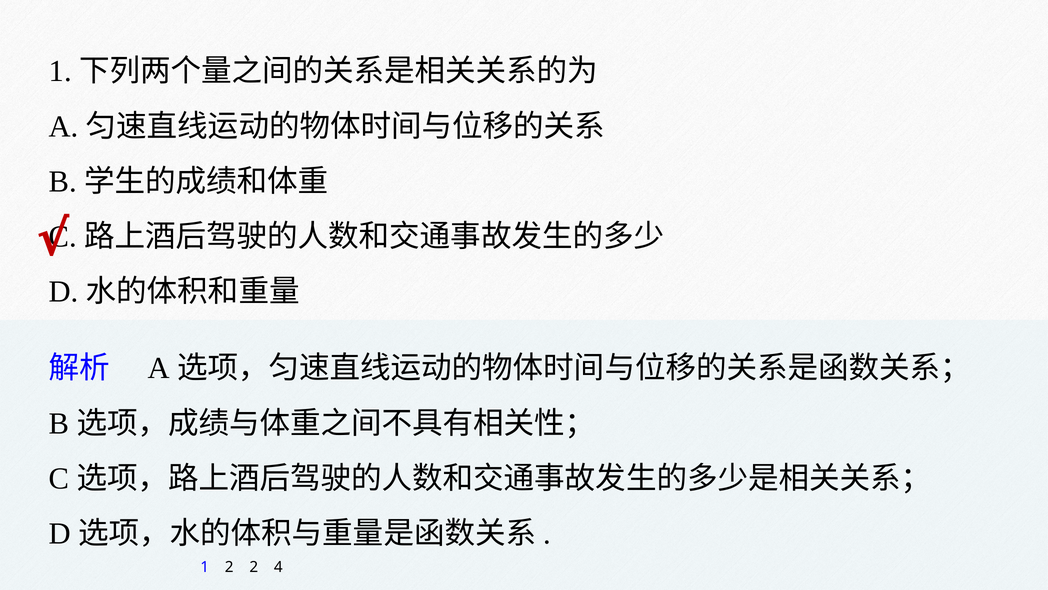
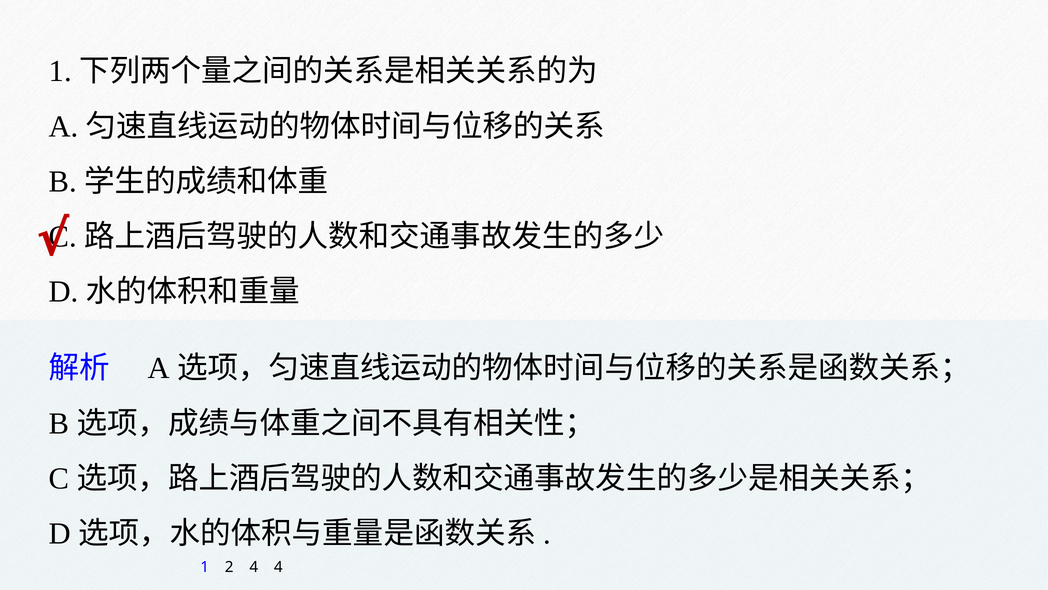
2 2: 2 -> 4
